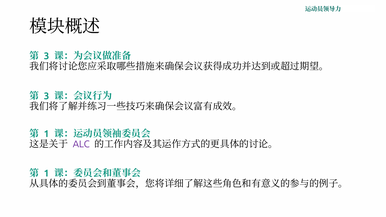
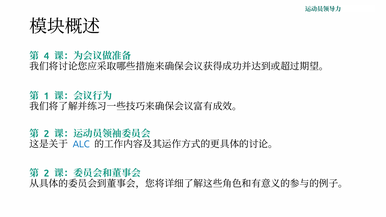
3 at (47, 56): 3 -> 4
3 at (47, 96): 3 -> 1
1 at (47, 134): 1 -> 2
ALC colour: purple -> blue
1 at (47, 173): 1 -> 2
